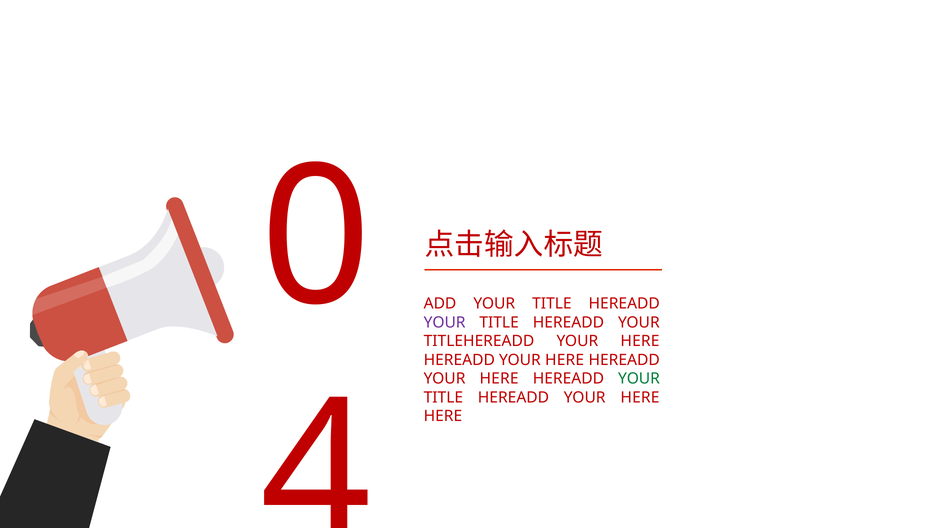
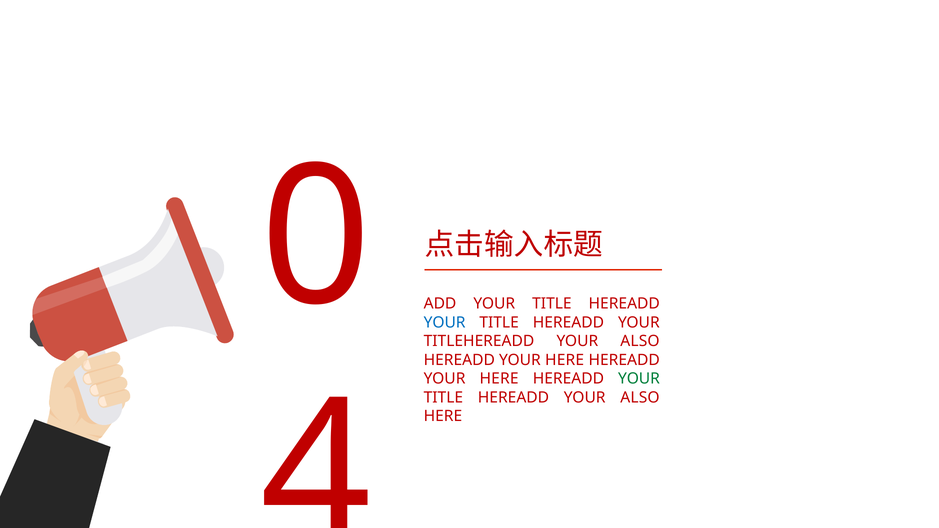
YOUR at (445, 323) colour: purple -> blue
TITLEHEREADD YOUR HERE: HERE -> ALSO
TITLE HEREADD YOUR HERE: HERE -> ALSO
